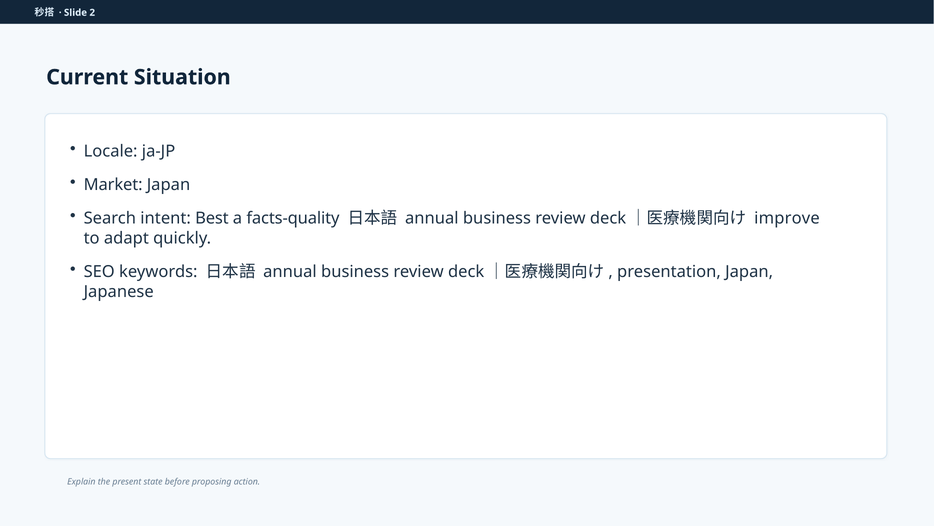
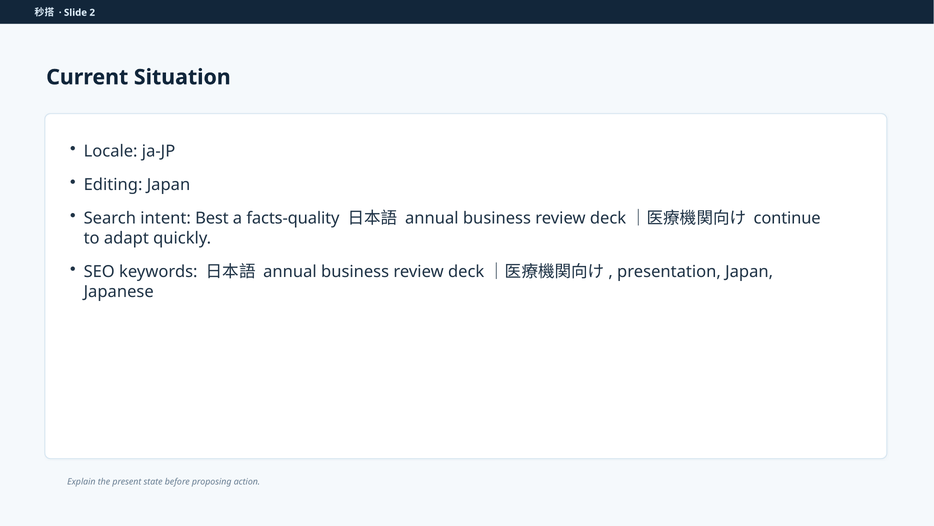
Market: Market -> Editing
improve: improve -> continue
